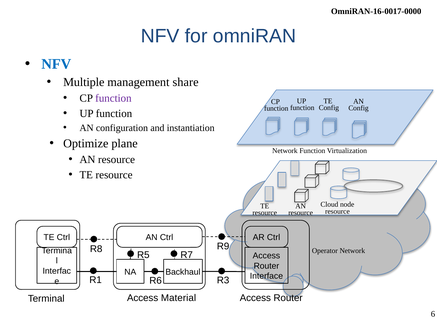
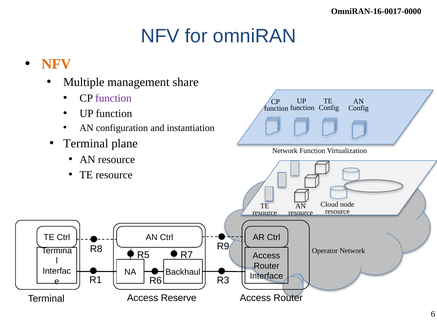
NFV at (56, 64) colour: blue -> orange
Optimize at (86, 143): Optimize -> Terminal
Material: Material -> Reserve
